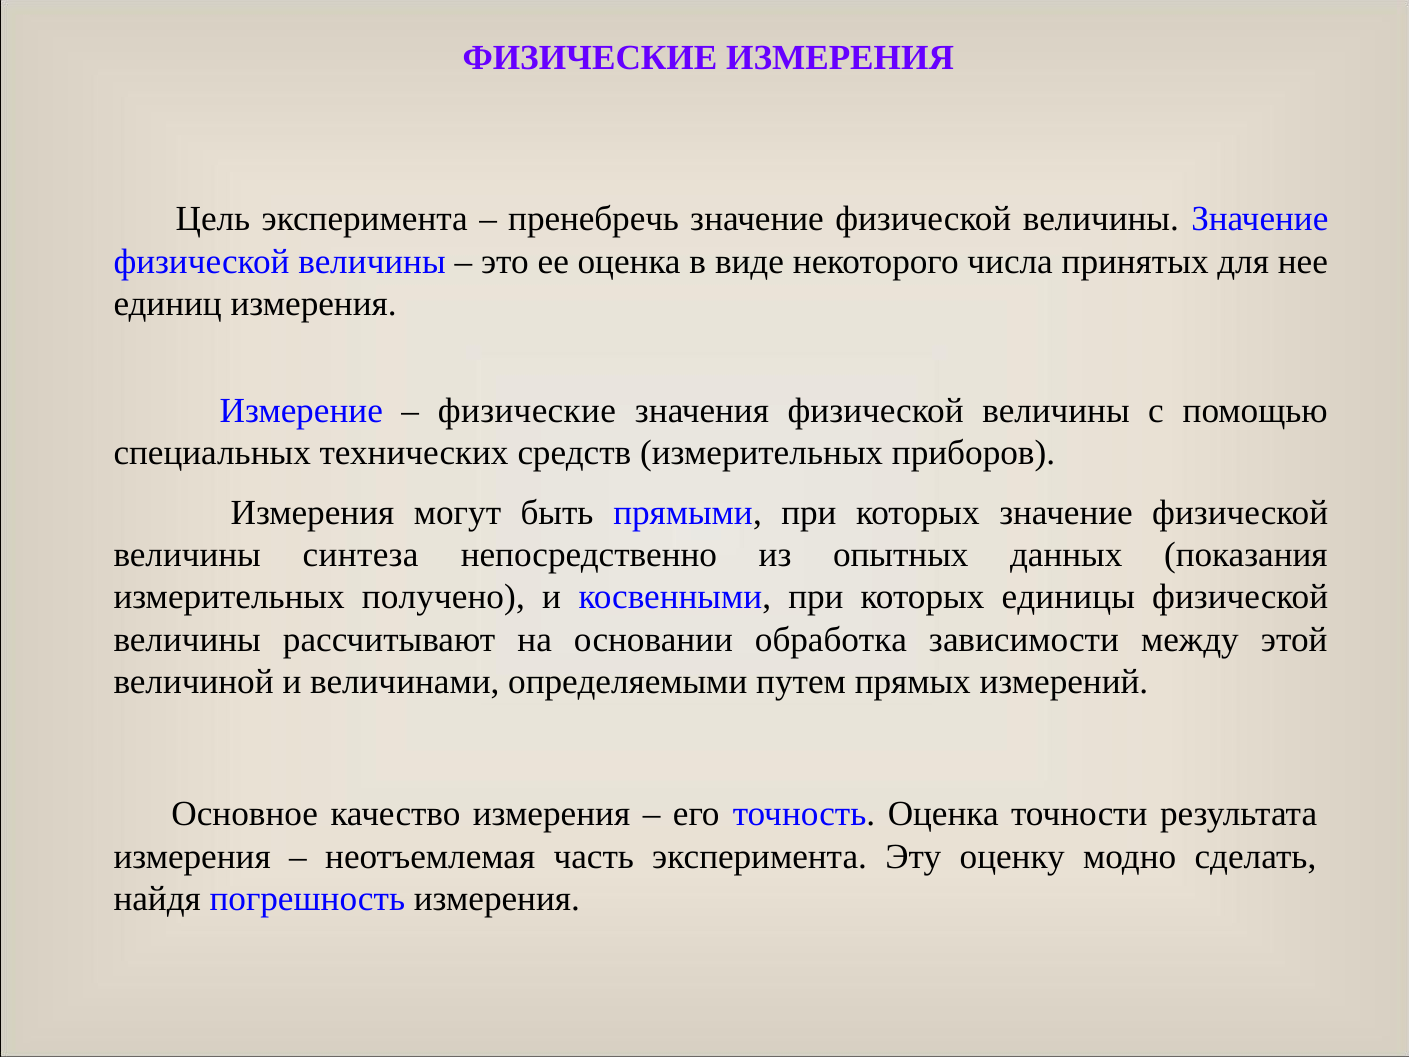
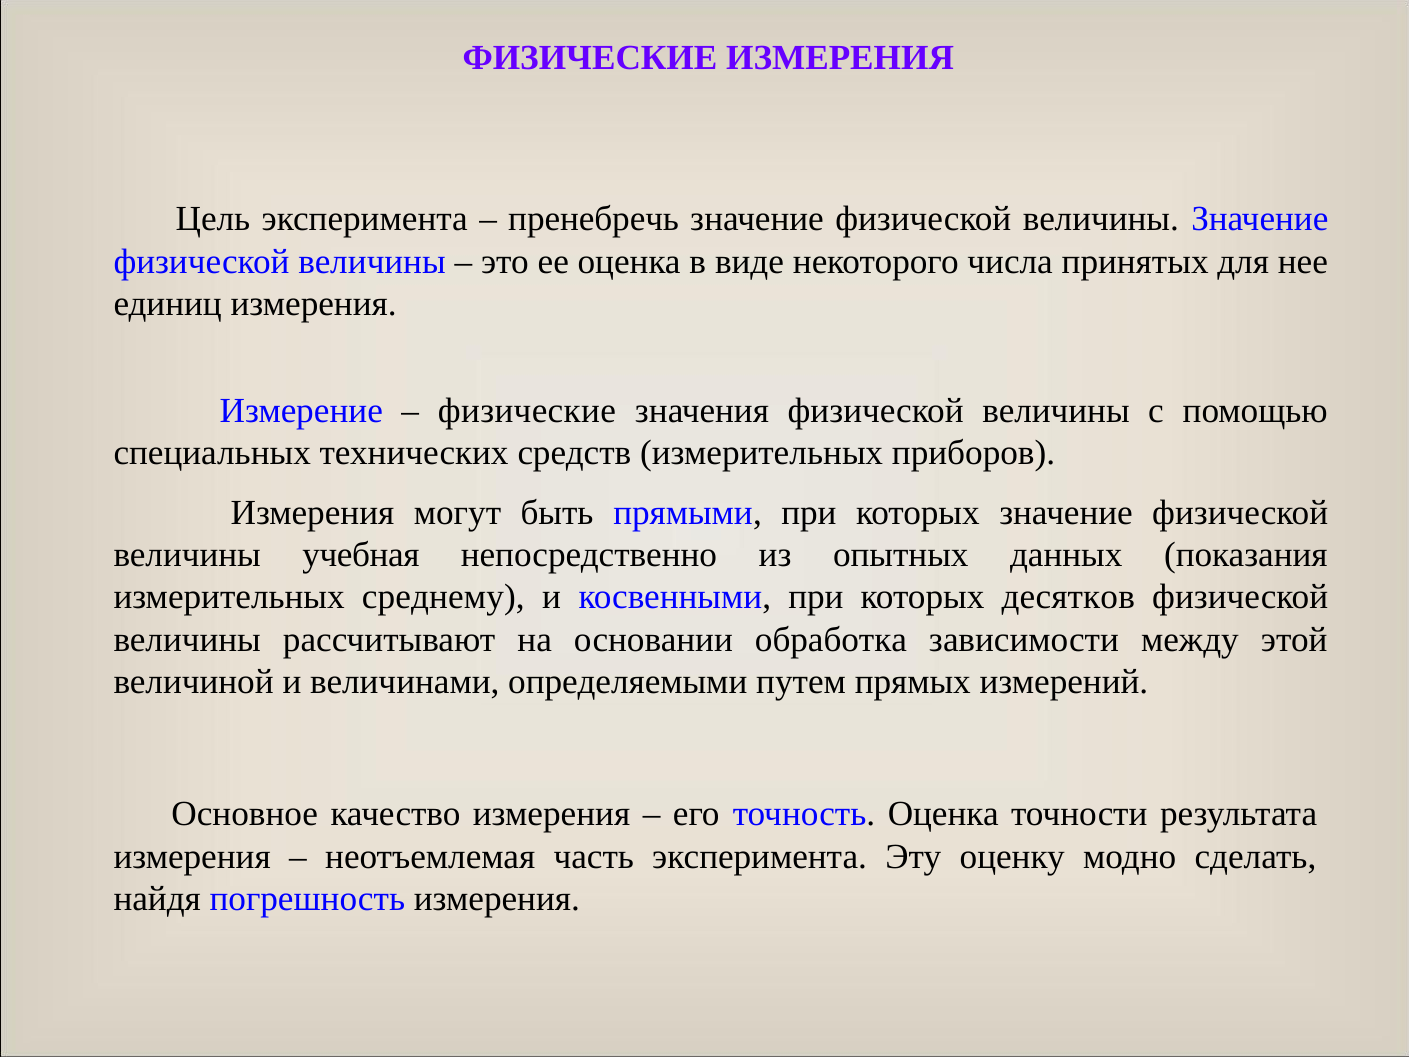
синтеза: синтеза -> учебная
получено: получено -> среднему
единицы: единицы -> десятков
